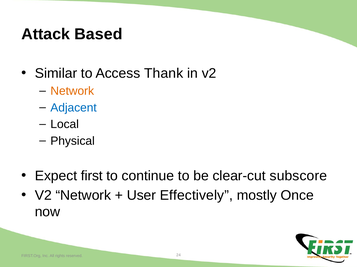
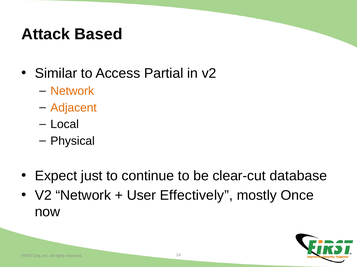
Thank: Thank -> Partial
Adjacent colour: blue -> orange
first: first -> just
subscore: subscore -> database
